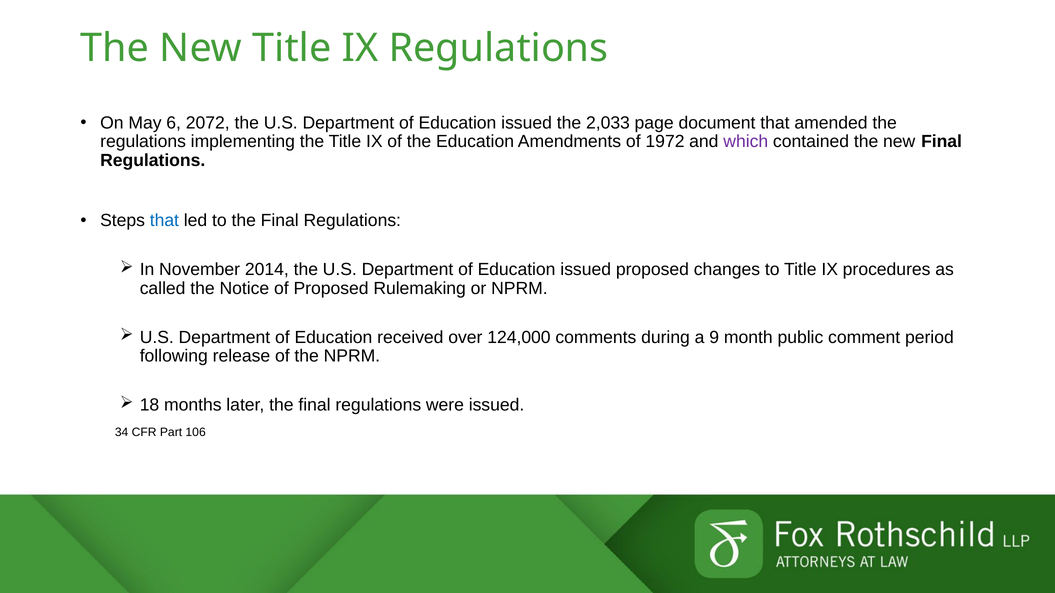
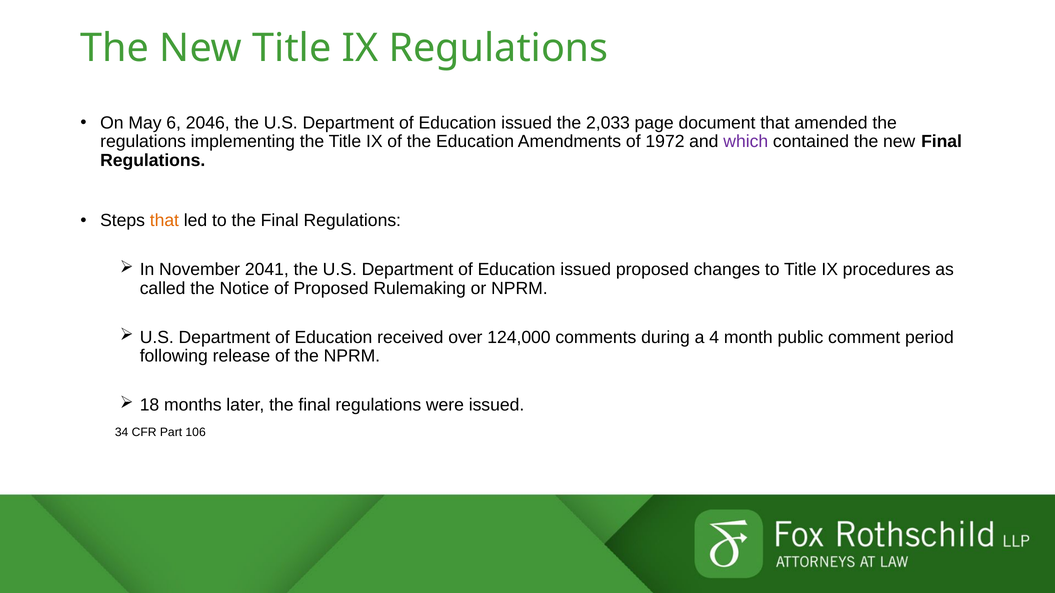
2072: 2072 -> 2046
that at (164, 221) colour: blue -> orange
2014: 2014 -> 2041
9: 9 -> 4
